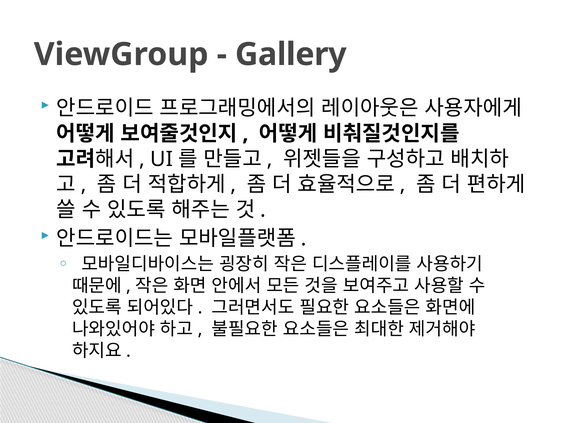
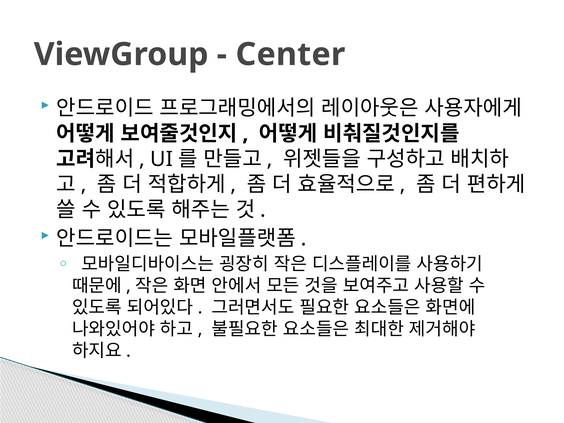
Gallery: Gallery -> Center
